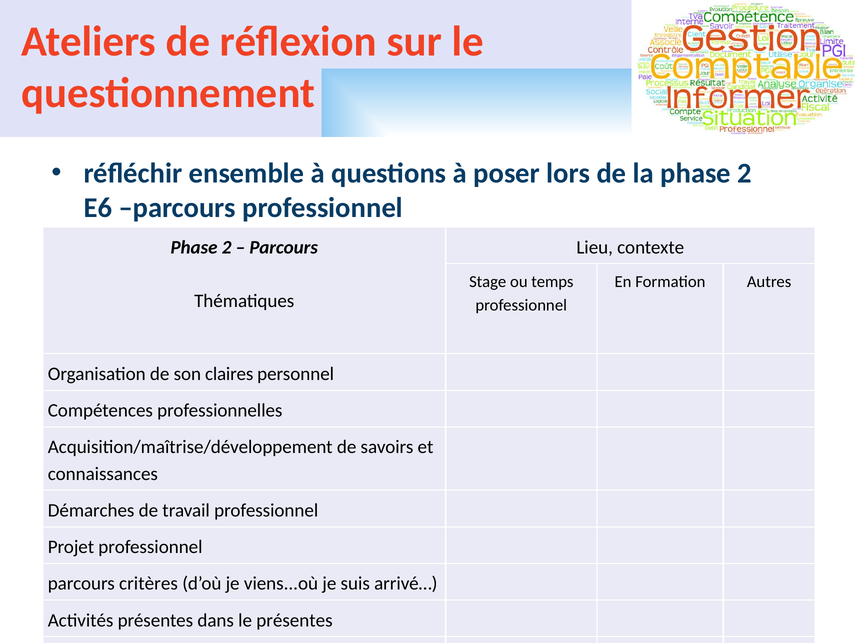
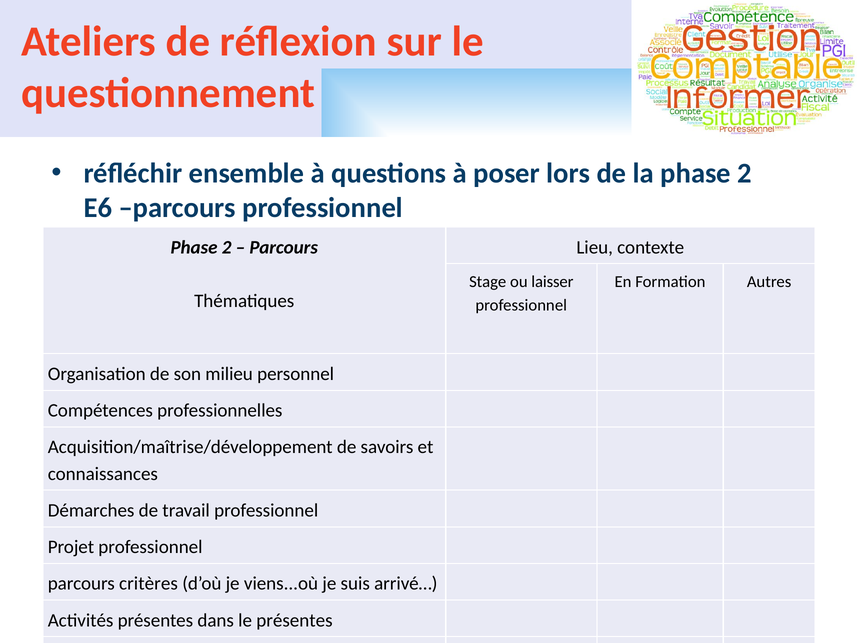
temps: temps -> laisser
claires: claires -> milieu
